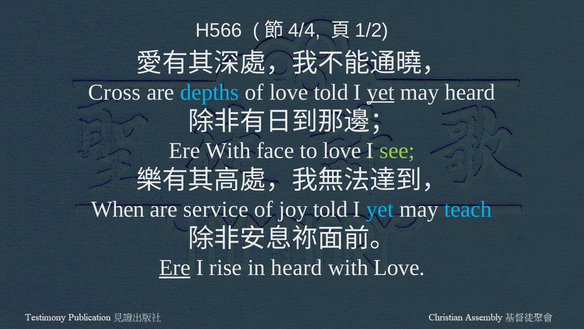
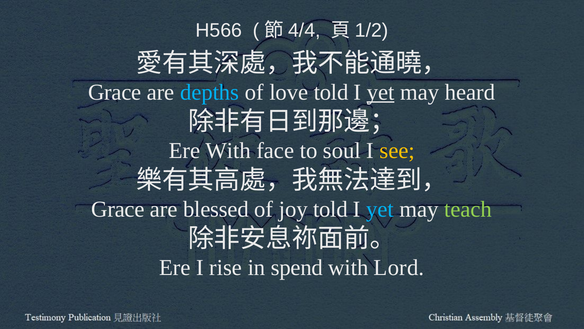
Cross at (115, 92): Cross -> Grace
to love: love -> soul
see colour: light green -> yellow
When at (118, 209): When -> Grace
service: service -> blessed
teach colour: light blue -> light green
Ere at (175, 267) underline: present -> none
in heard: heard -> spend
with Love: Love -> Lord
